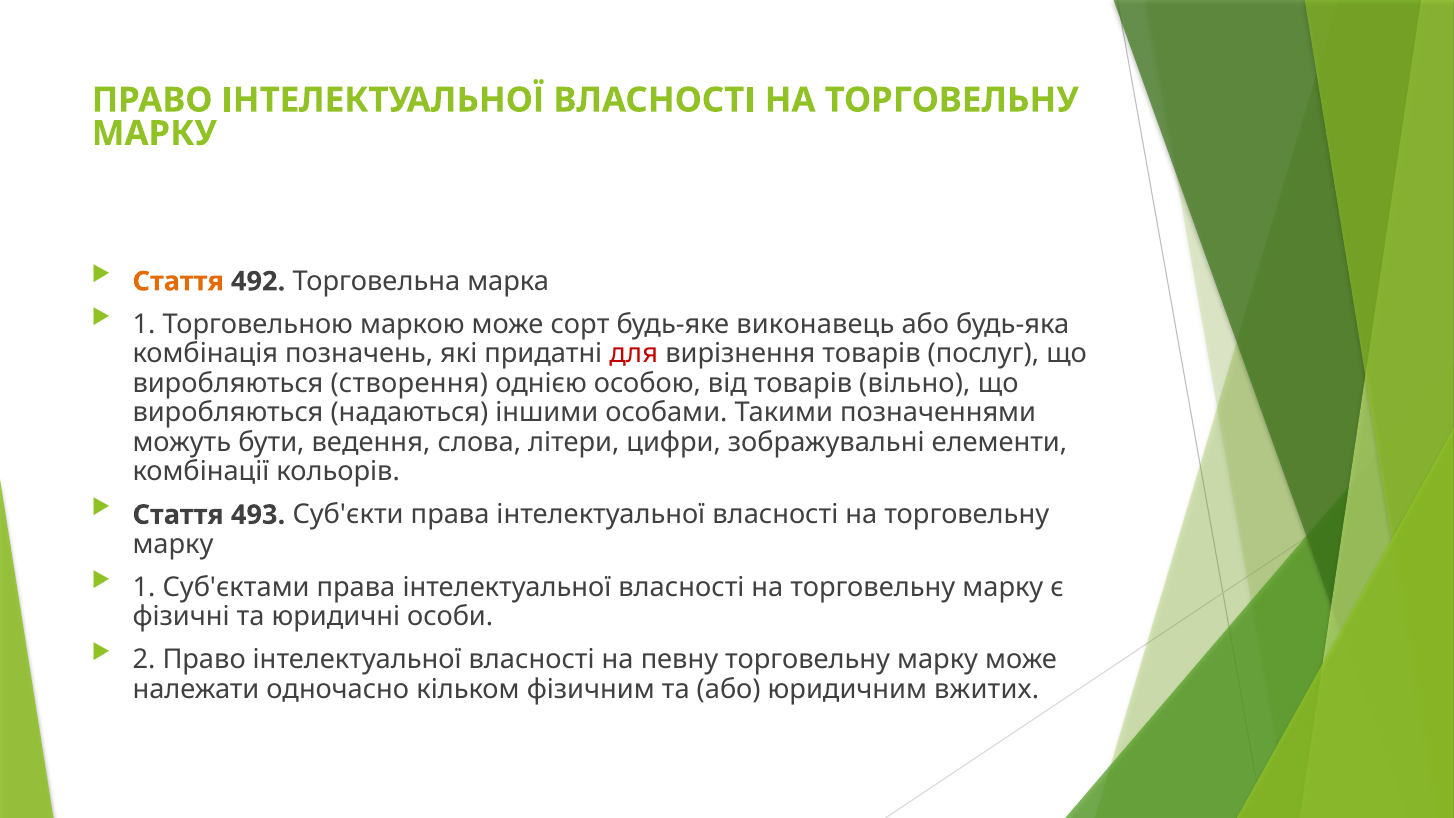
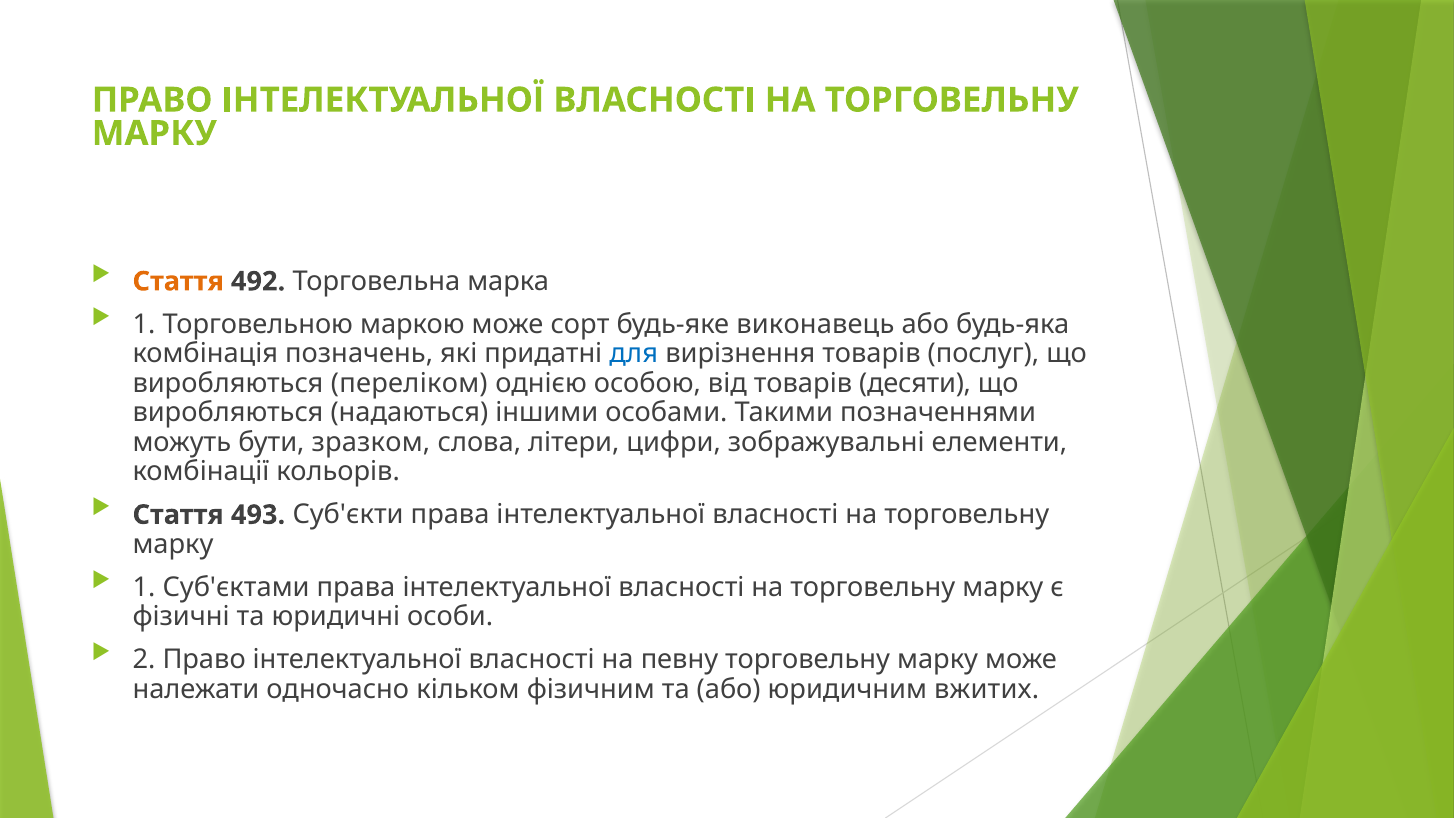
для colour: red -> blue
створення: створення -> переліком
вільно: вільно -> десяти
ведення: ведення -> зразком
